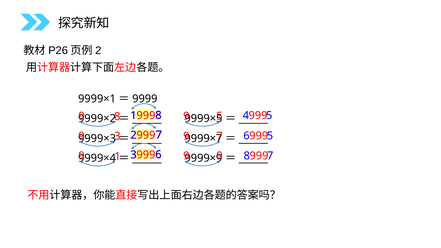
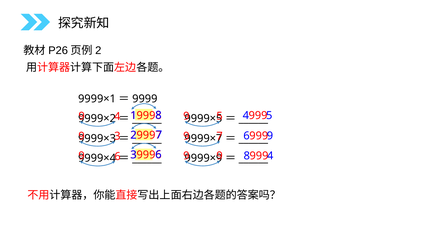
8 at (117, 117): 8 -> 4
5 at (270, 136): 5 -> 9
7 at (270, 156): 7 -> 4
1 at (118, 157): 1 -> 6
